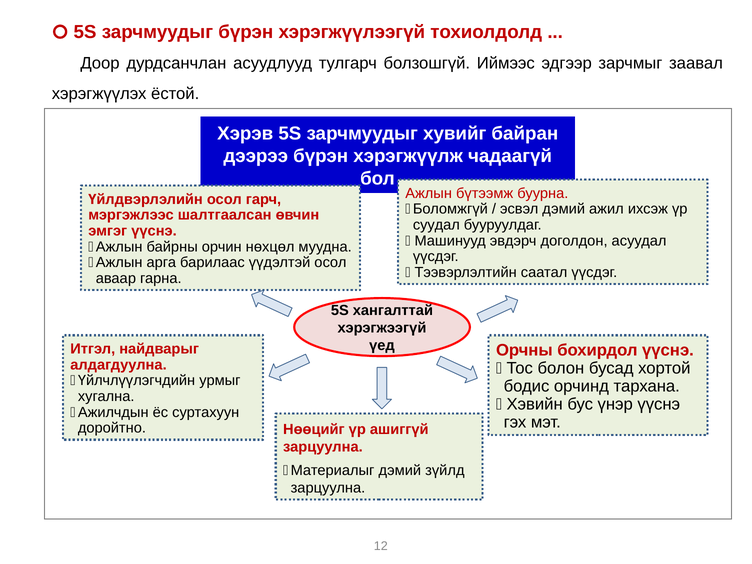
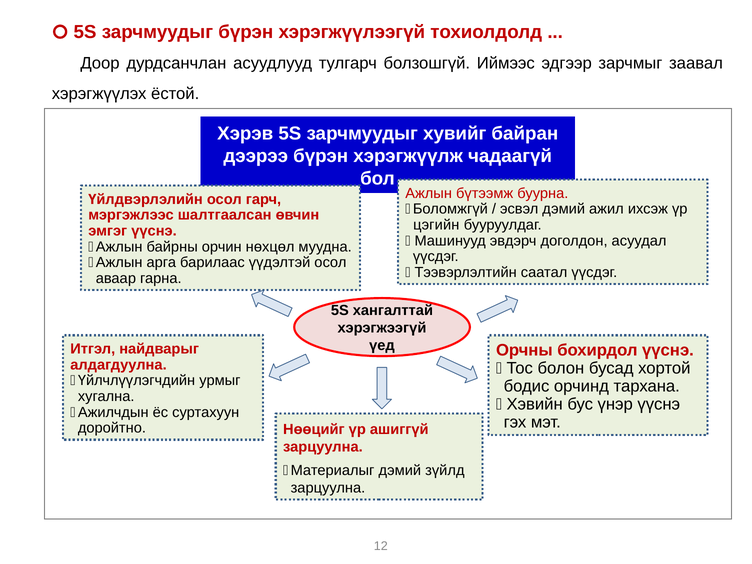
суудал: суудал -> цэгийн
